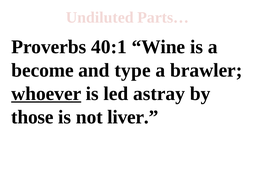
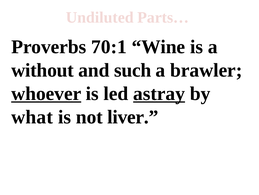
40:1: 40:1 -> 70:1
become: become -> without
type: type -> such
astray underline: none -> present
those: those -> what
